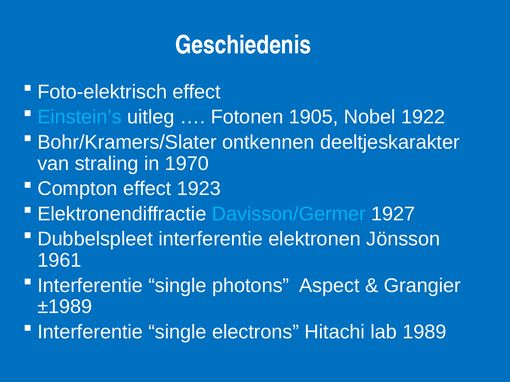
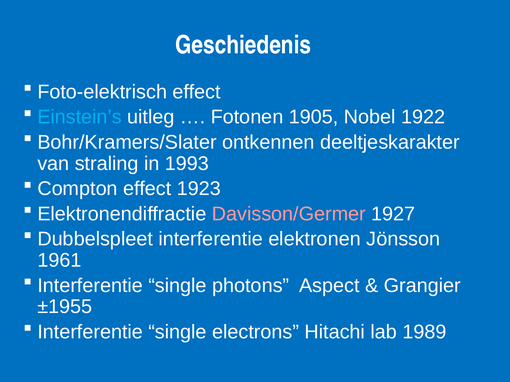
1970: 1970 -> 1993
Davisson/Germer colour: light blue -> pink
±1989: ±1989 -> ±1955
